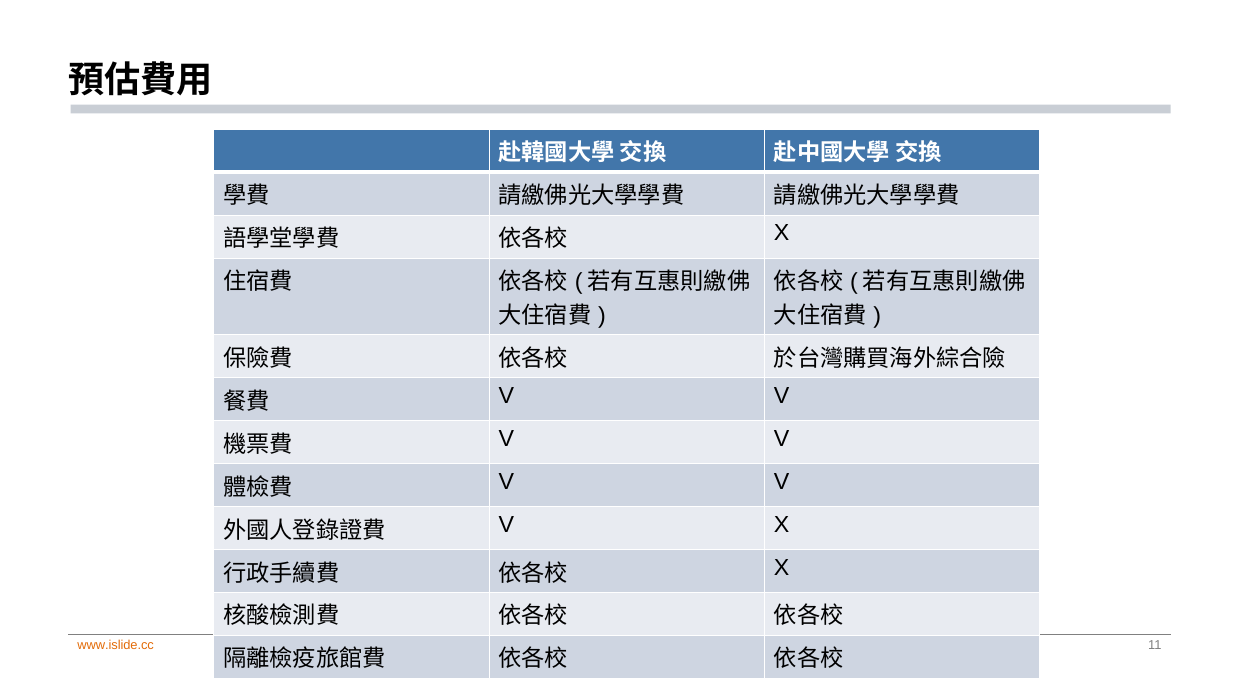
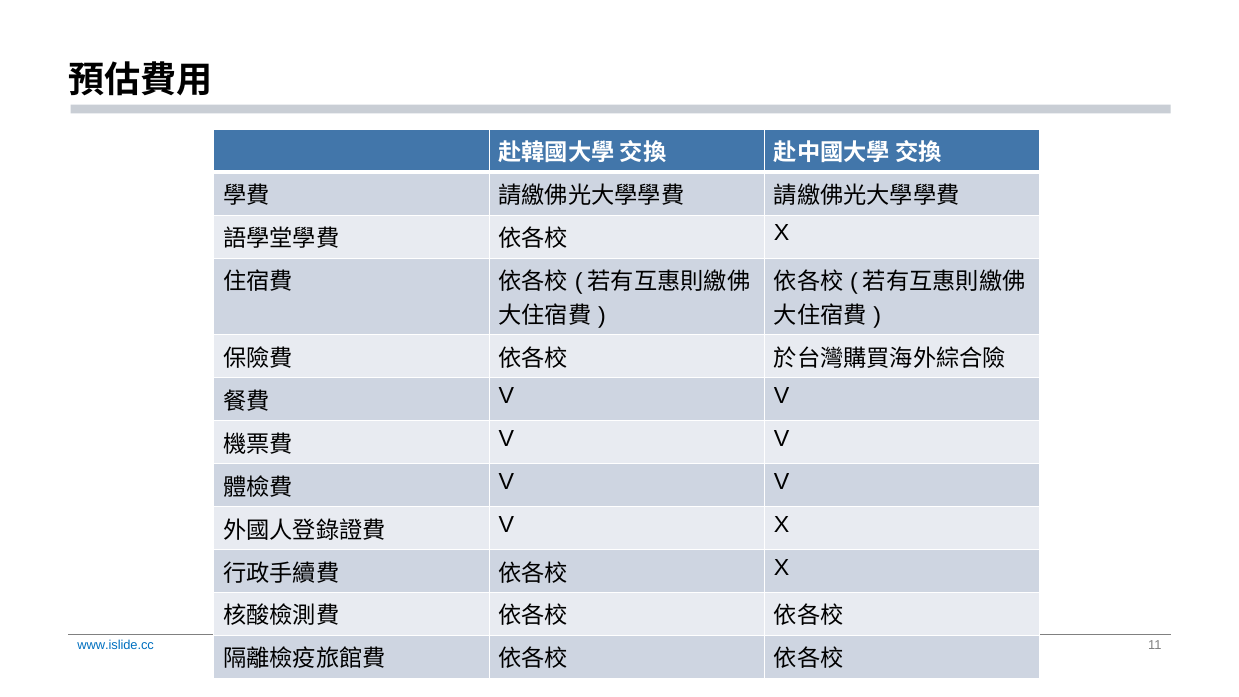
www.islide.cc colour: orange -> blue
